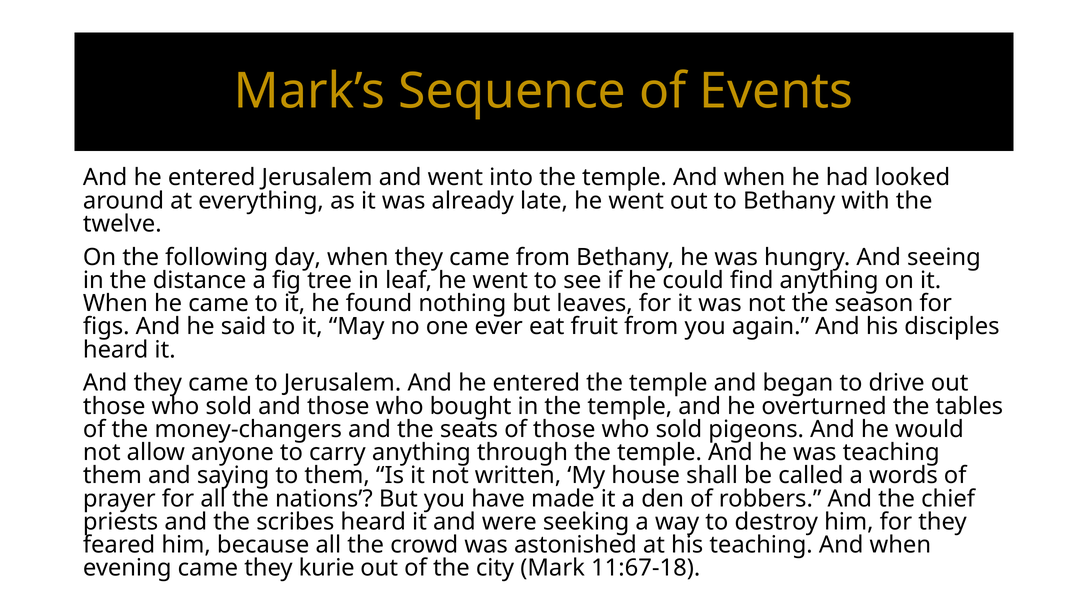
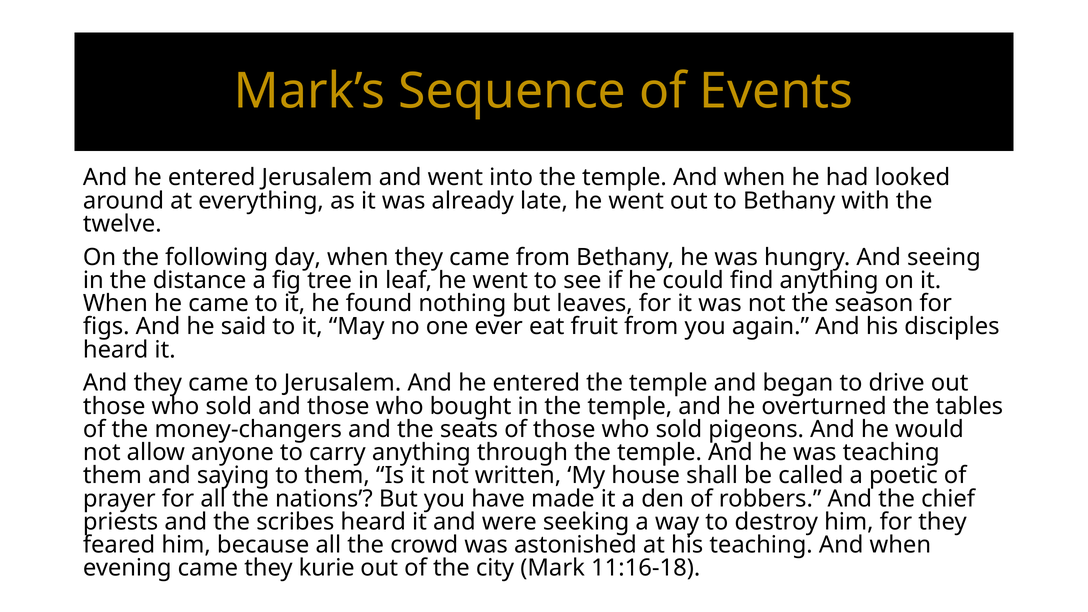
words: words -> poetic
11:67-18: 11:67-18 -> 11:16-18
